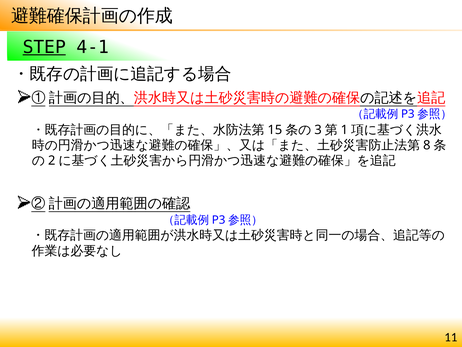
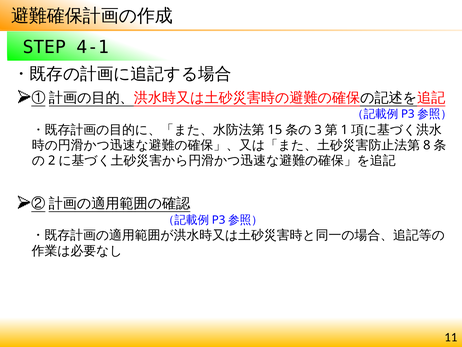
STEP underline: present -> none
